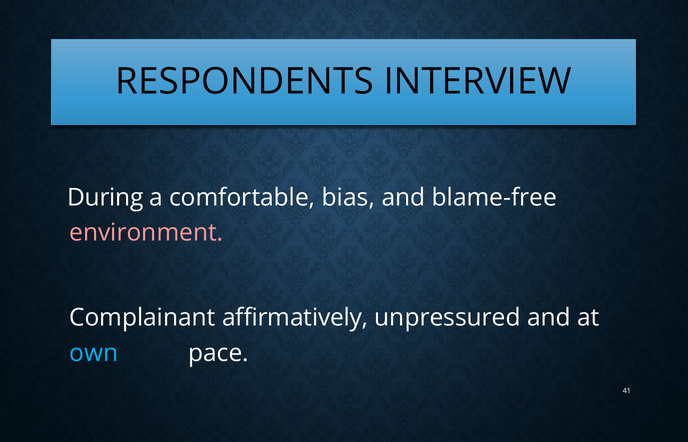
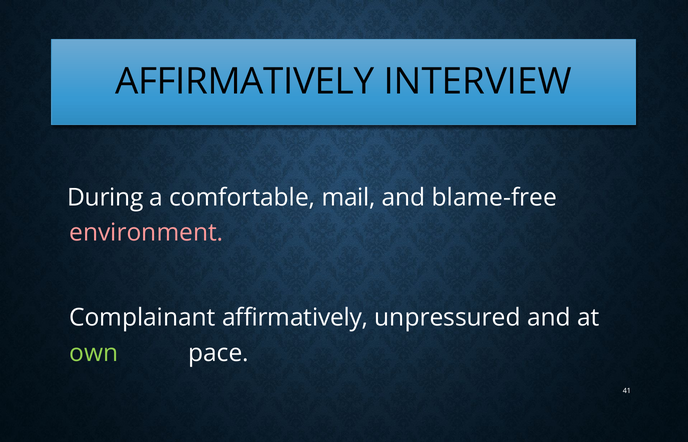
RESPONDENTS at (245, 82): RESPONDENTS -> AFFIRMATIVELY
bias: bias -> mail
own colour: light blue -> light green
